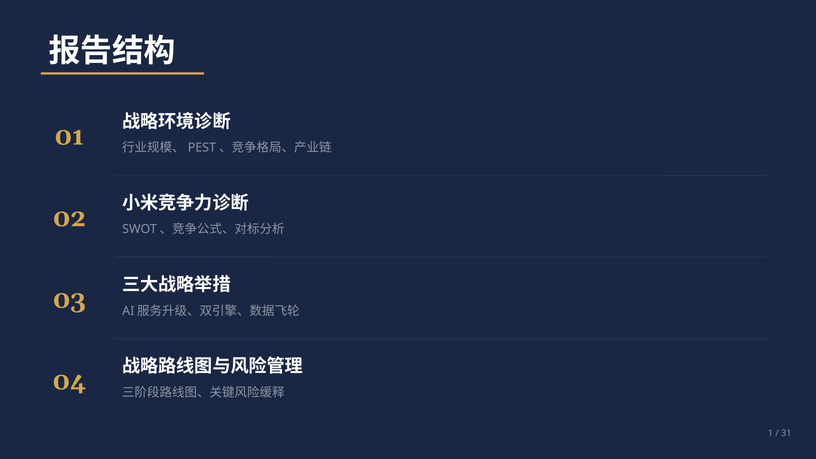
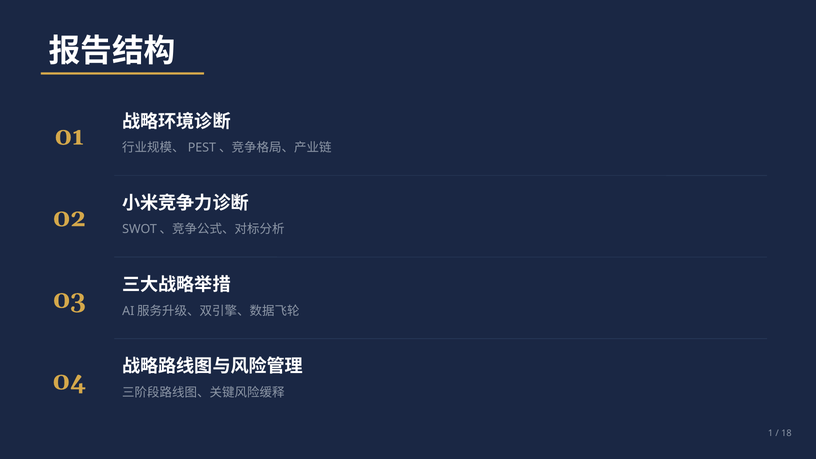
31: 31 -> 18
